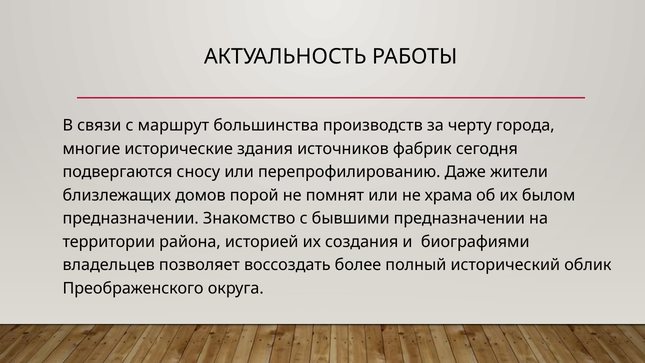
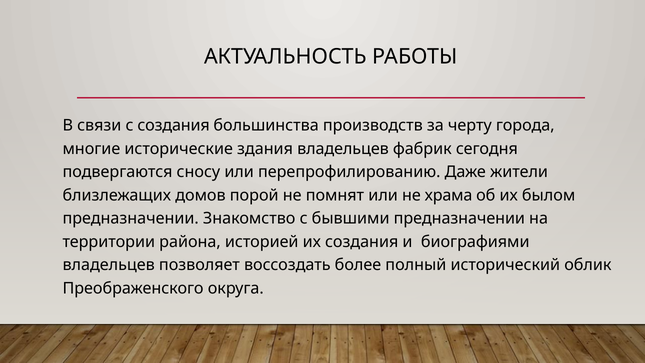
с маршрут: маршрут -> создания
здания источников: источников -> владельцев
